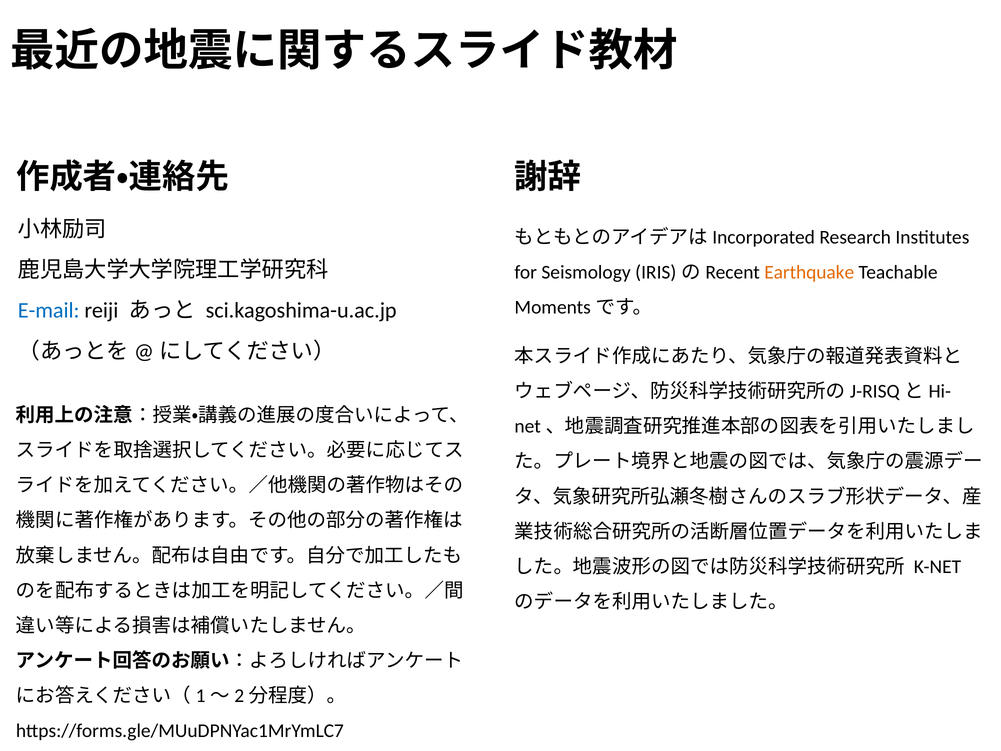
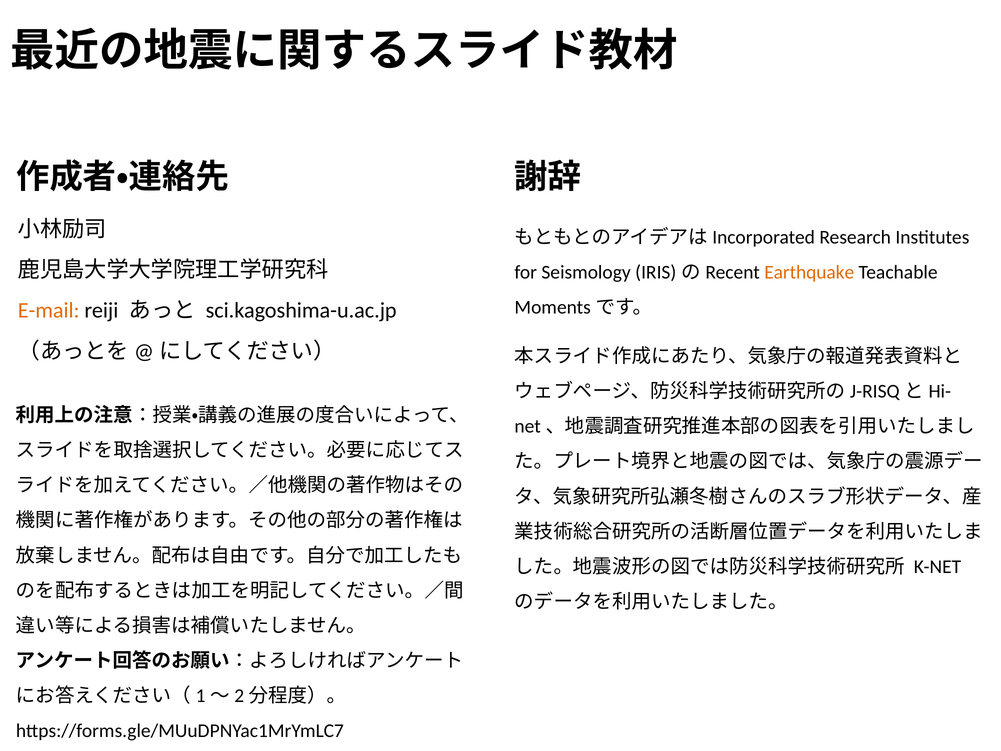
E-mail colour: blue -> orange
